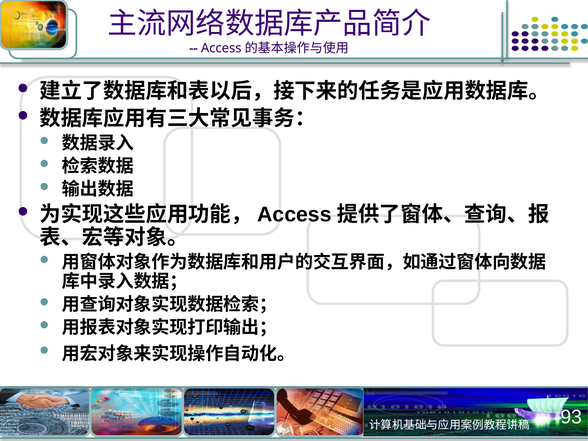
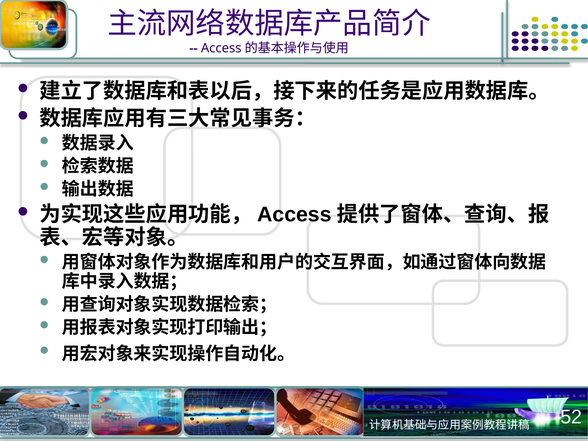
93: 93 -> 52
